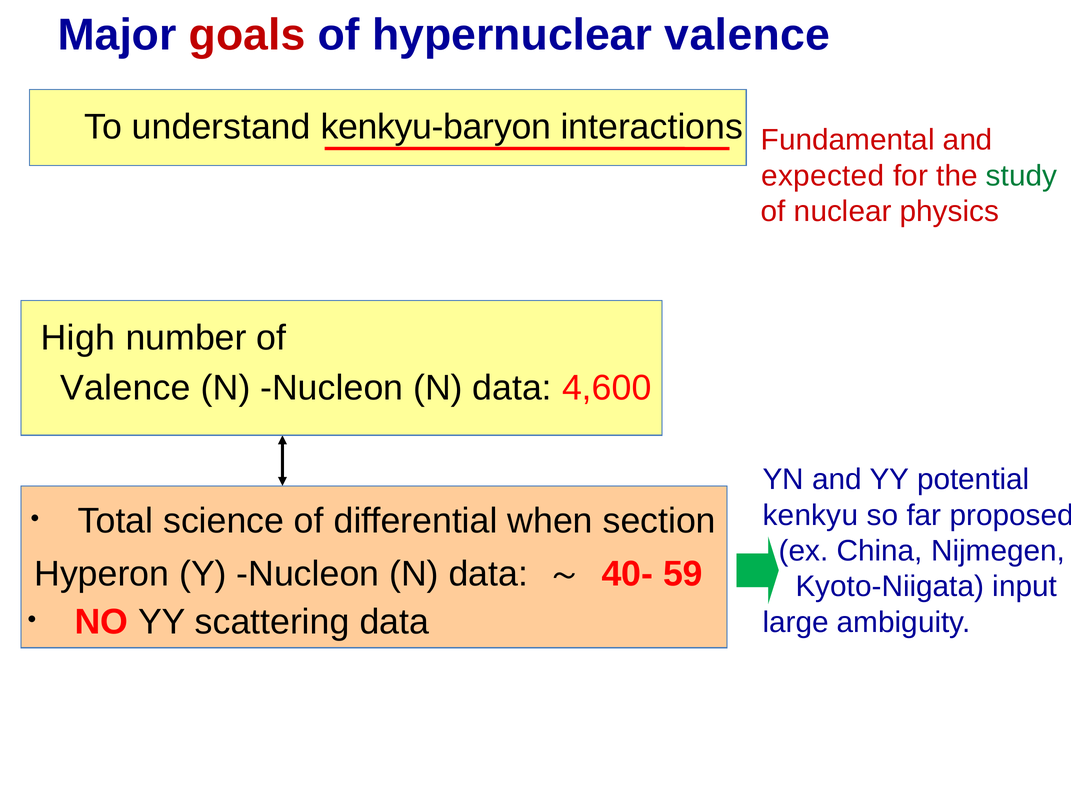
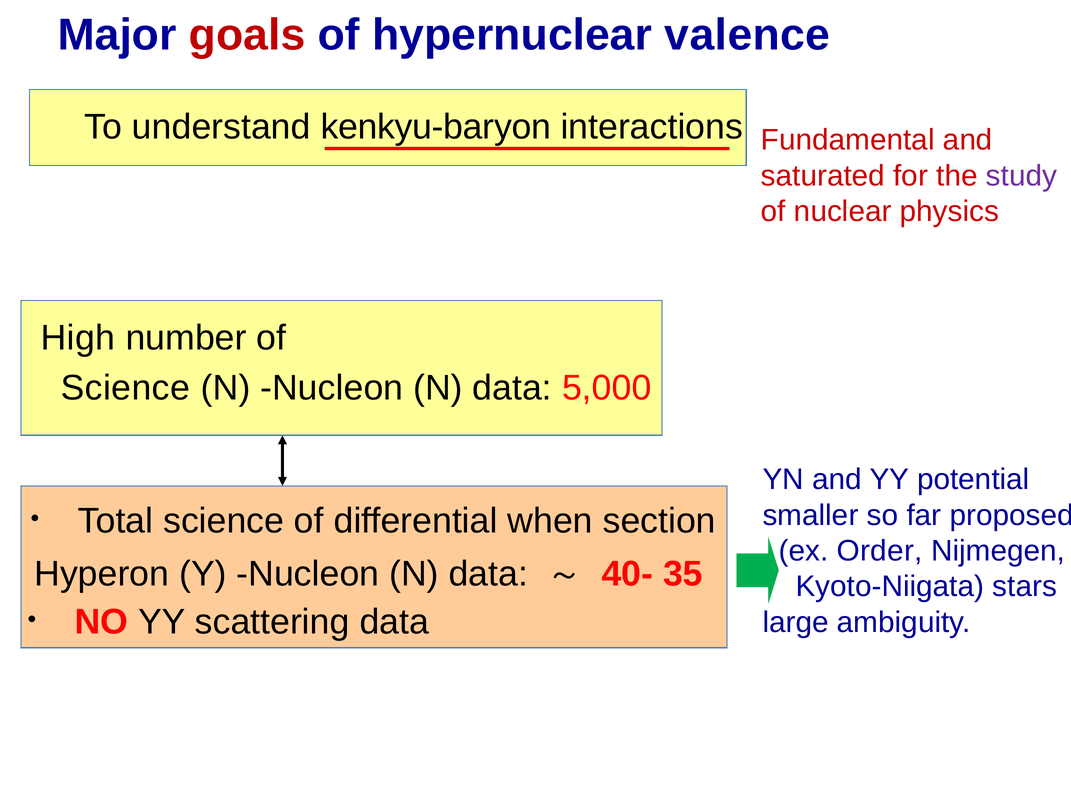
expected: expected -> saturated
study colour: green -> purple
Valence at (125, 388): Valence -> Science
4,600: 4,600 -> 5,000
kenkyu: kenkyu -> smaller
China: China -> Order
59: 59 -> 35
input: input -> stars
